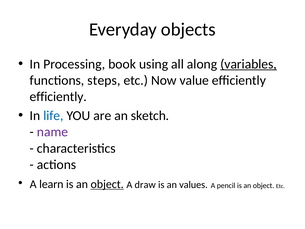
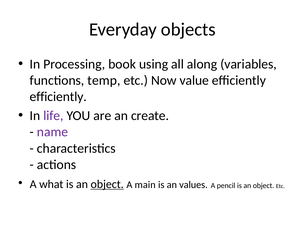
variables underline: present -> none
steps: steps -> temp
life colour: blue -> purple
sketch: sketch -> create
learn: learn -> what
draw: draw -> main
